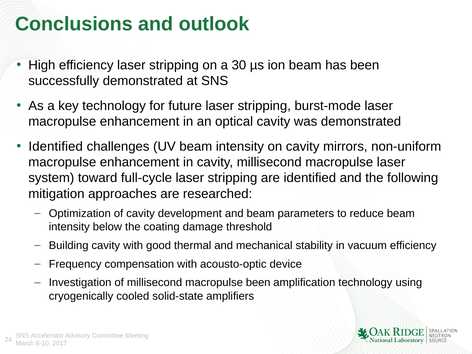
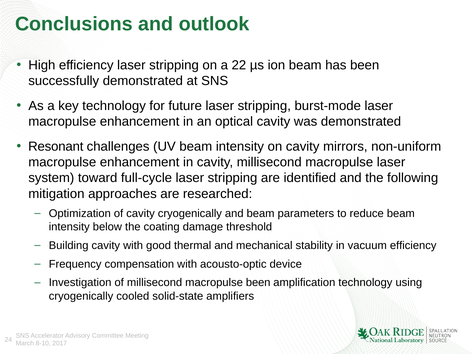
30: 30 -> 22
Identified at (56, 147): Identified -> Resonant
cavity development: development -> cryogenically
